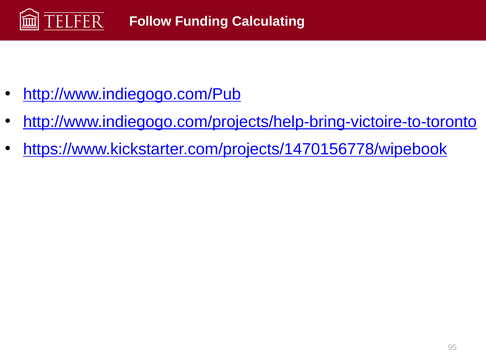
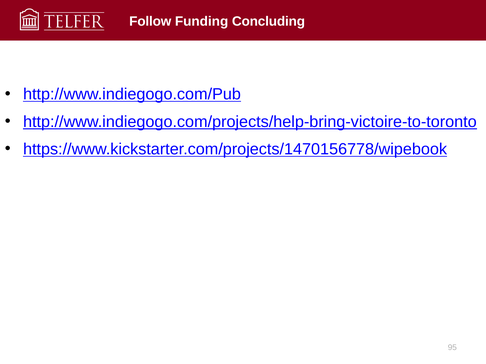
Calculating: Calculating -> Concluding
